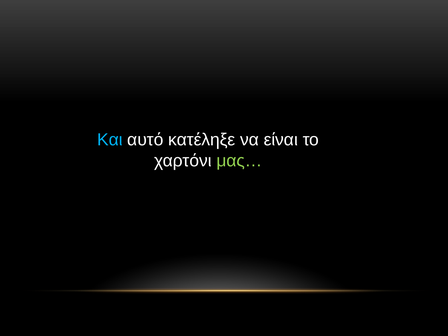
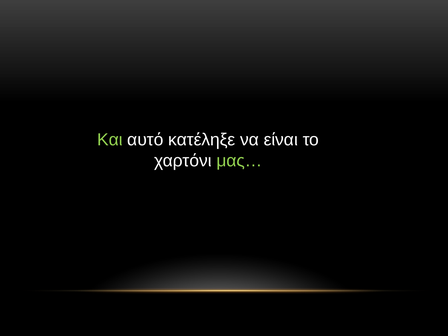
Και colour: light blue -> light green
